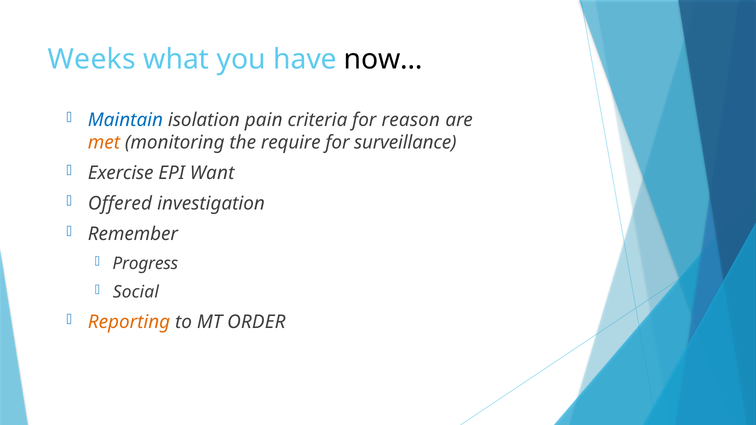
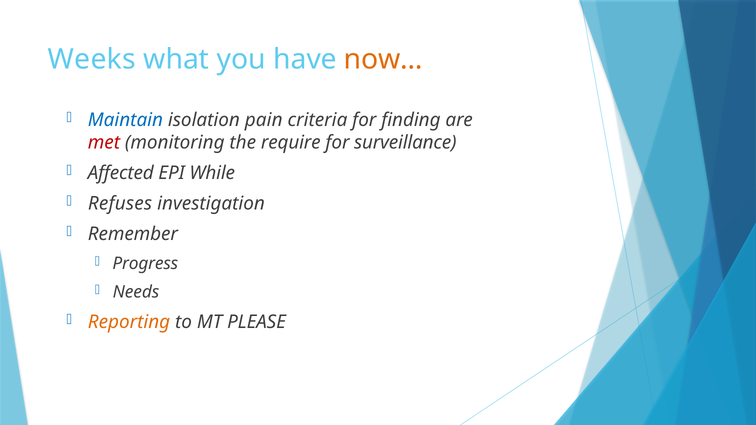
now… colour: black -> orange
reason: reason -> finding
met colour: orange -> red
Exercise: Exercise -> Affected
Want: Want -> While
Offered: Offered -> Refuses
Social: Social -> Needs
ORDER: ORDER -> PLEASE
